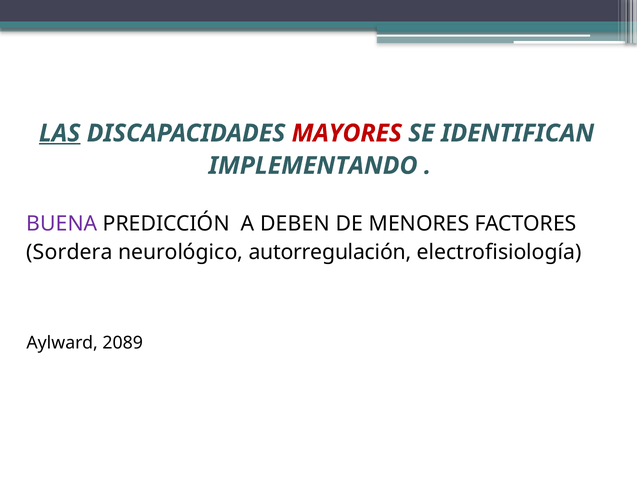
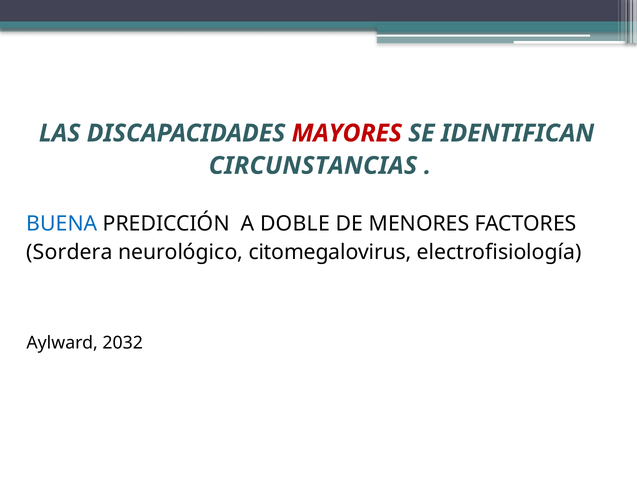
LAS underline: present -> none
IMPLEMENTANDO: IMPLEMENTANDO -> CIRCUNSTANCIAS
BUENA colour: purple -> blue
DEBEN: DEBEN -> DOBLE
autorregulación: autorregulación -> citomegalovirus
2089: 2089 -> 2032
